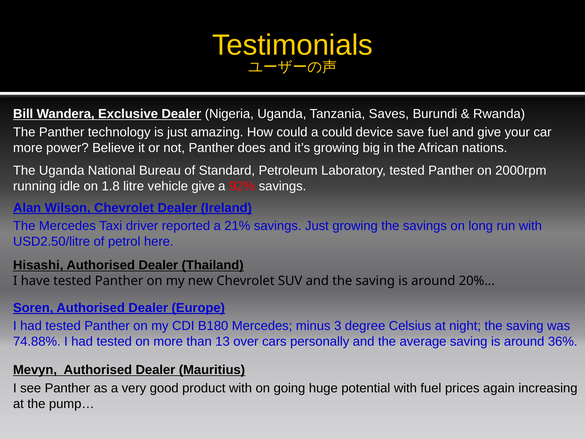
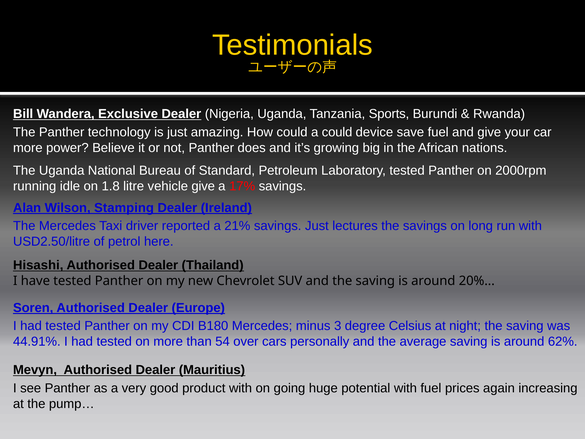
Saves: Saves -> Sports
92%: 92% -> 17%
Wilson Chevrolet: Chevrolet -> Stamping
Just growing: growing -> lectures
74.88%: 74.88% -> 44.91%
13: 13 -> 54
36%: 36% -> 62%
